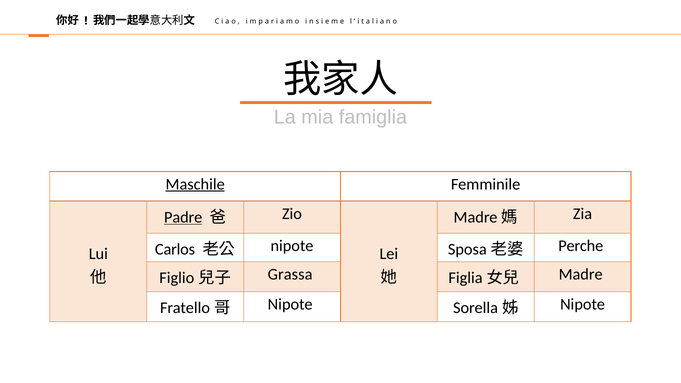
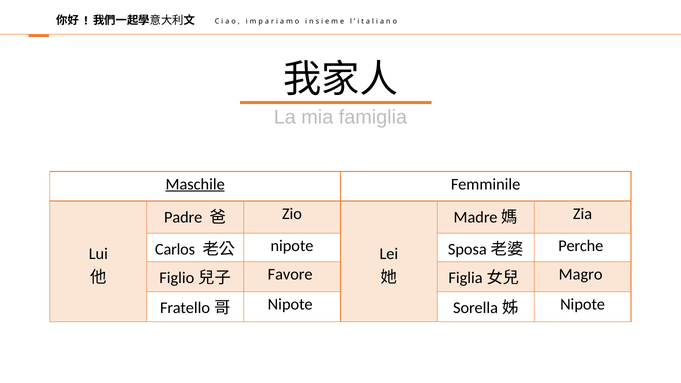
Padre underline: present -> none
Grassa: Grassa -> Favore
Madre: Madre -> Magro
